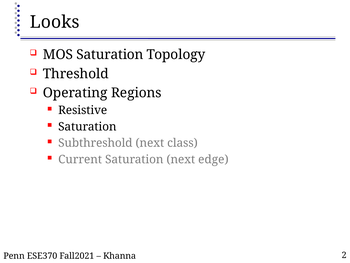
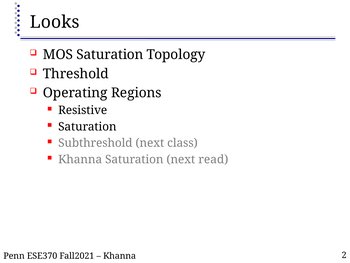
Current at (80, 159): Current -> Khanna
edge: edge -> read
